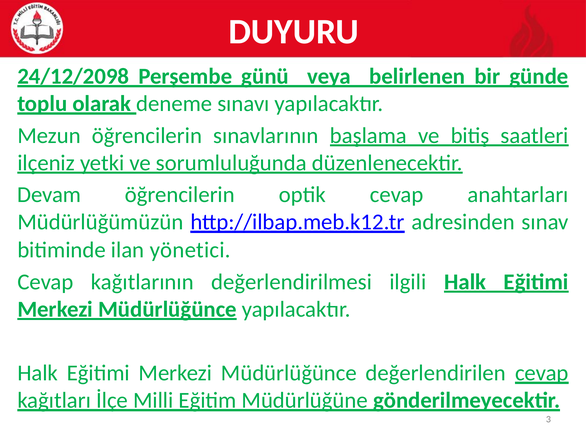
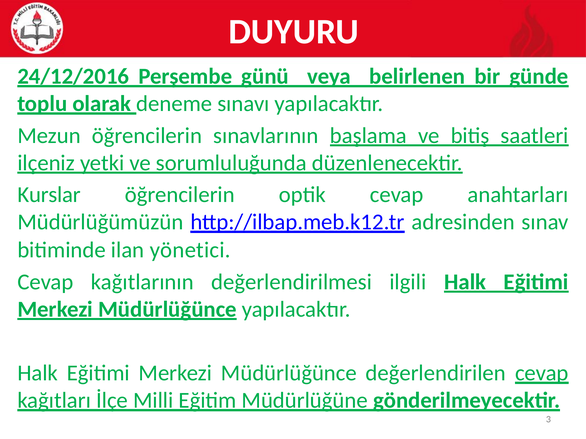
24/12/2098: 24/12/2098 -> 24/12/2016
Devam: Devam -> Kurslar
